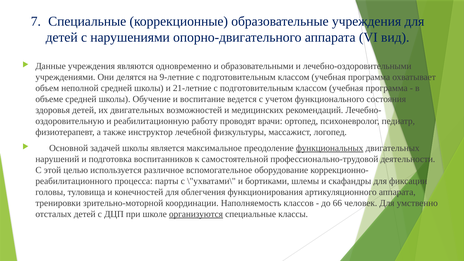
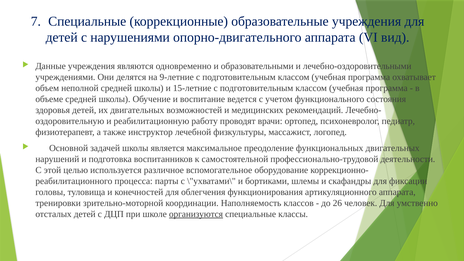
21-летние: 21-летние -> 15-летние
функциональных underline: present -> none
66: 66 -> 26
